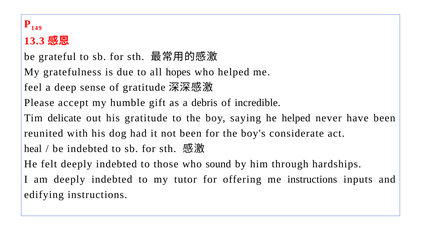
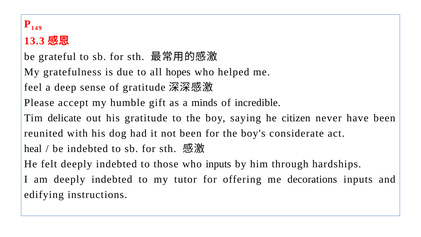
debris: debris -> minds
he helped: helped -> citizen
who sound: sound -> inputs
me instructions: instructions -> decorations
